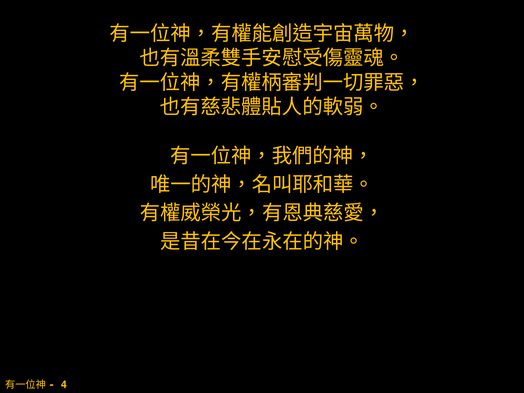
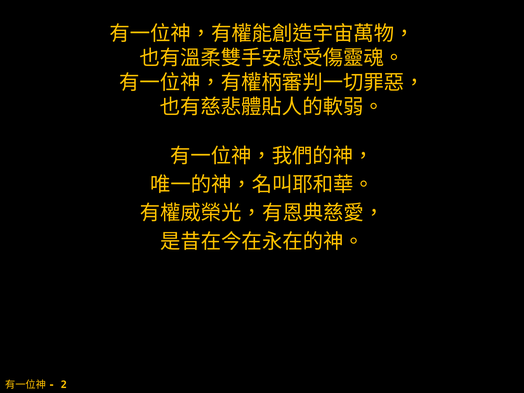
4: 4 -> 2
